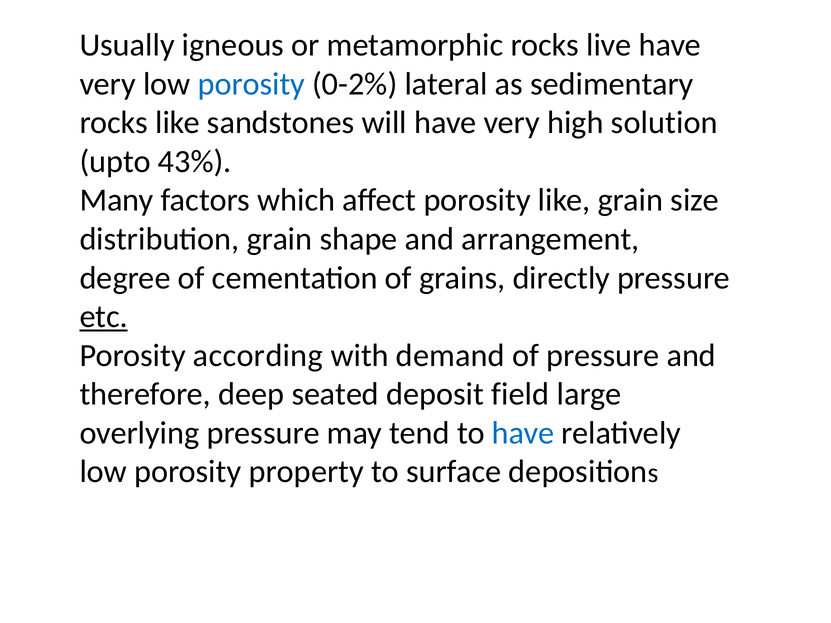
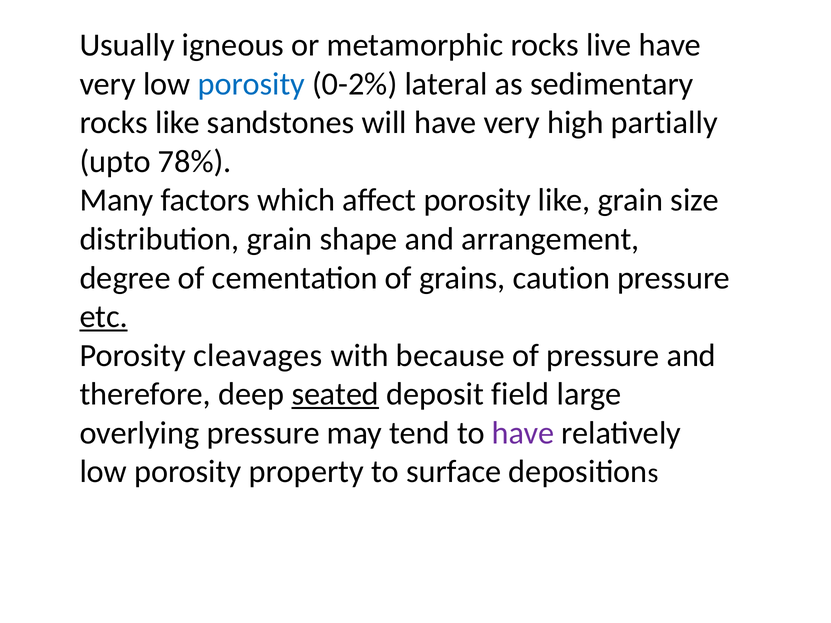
solution: solution -> partially
43%: 43% -> 78%
directly: directly -> caution
according: according -> cleavages
demand: demand -> because
seated underline: none -> present
have at (523, 433) colour: blue -> purple
